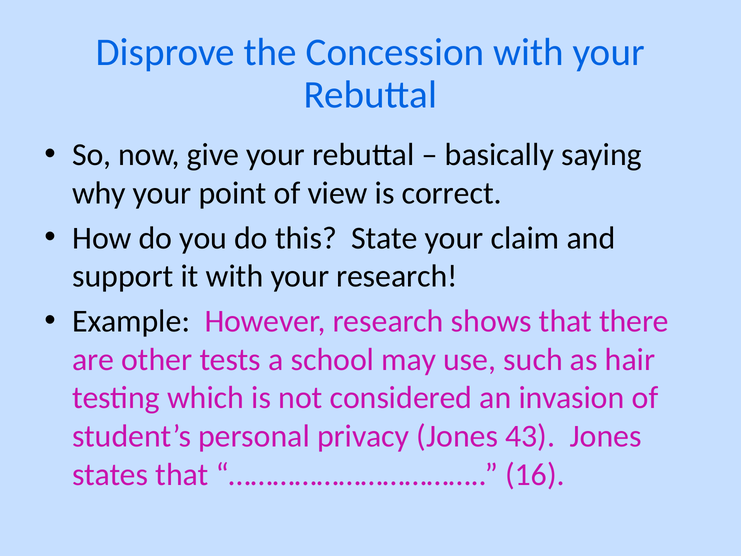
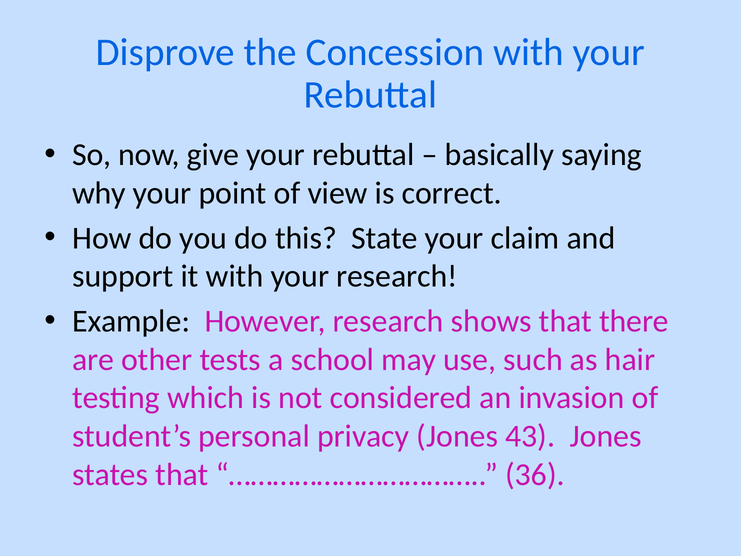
16: 16 -> 36
